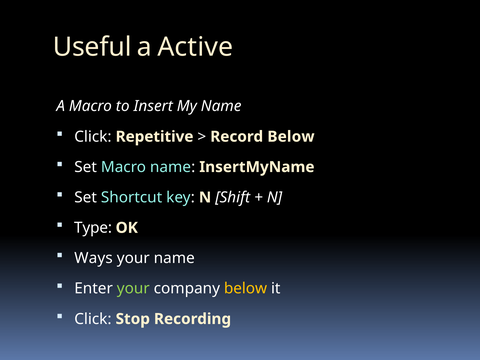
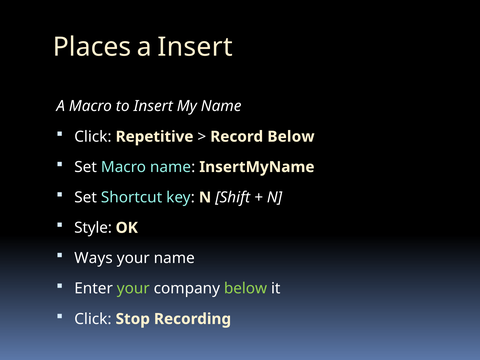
Useful: Useful -> Places
a Active: Active -> Insert
Type: Type -> Style
below at (246, 289) colour: yellow -> light green
